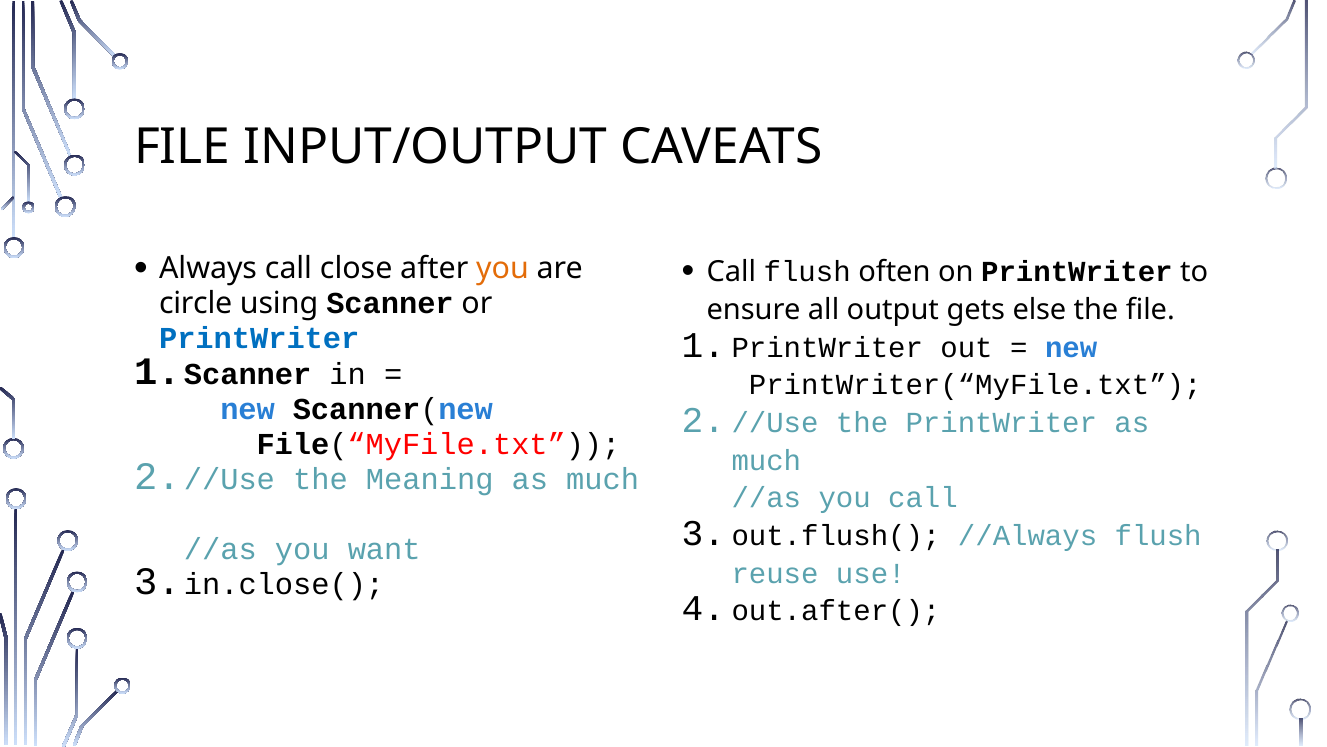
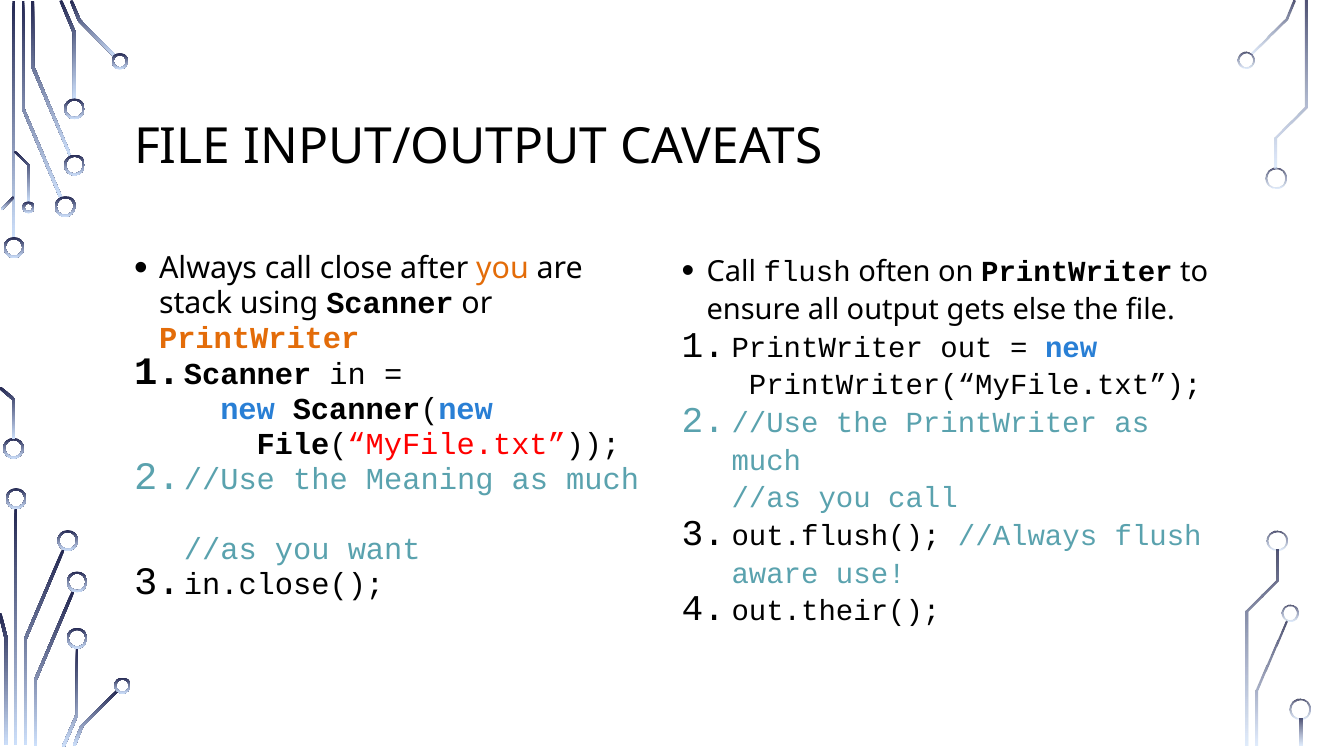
circle: circle -> stack
PrintWriter at (259, 339) colour: blue -> orange
reuse: reuse -> aware
out.after(: out.after( -> out.their(
